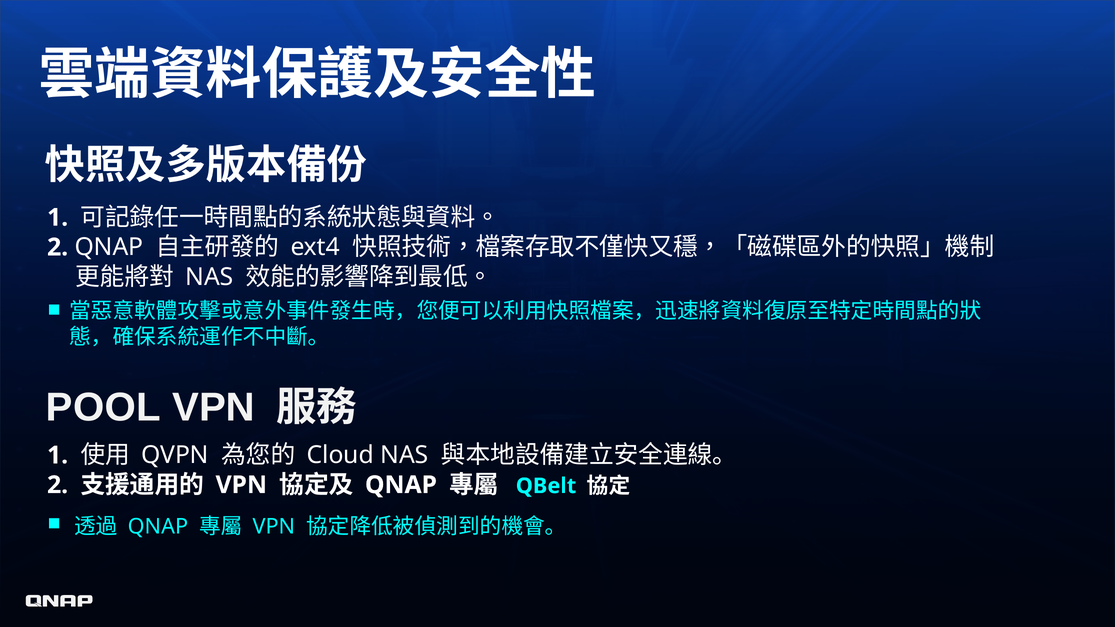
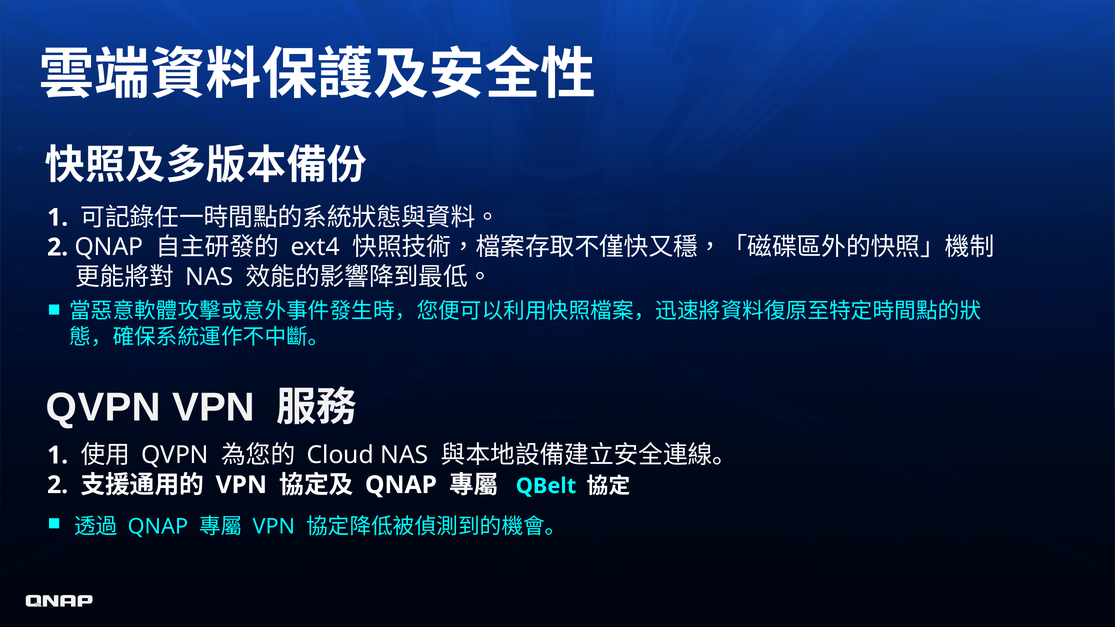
POOL at (103, 408): POOL -> QVPN
